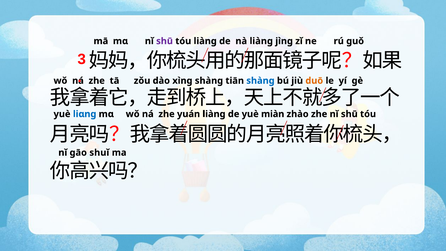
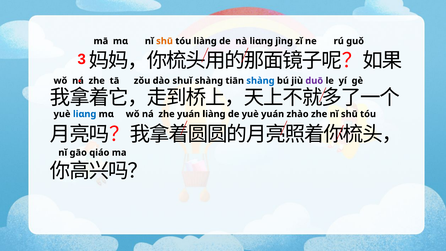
shū at (165, 41) colour: purple -> orange
nà liànɡ: liànɡ -> liɑnɡ
xìnɡ: xìnɡ -> shuǐ
duō colour: orange -> purple
yuè miàn: miàn -> yuán
shuǐ: shuǐ -> qiáo
